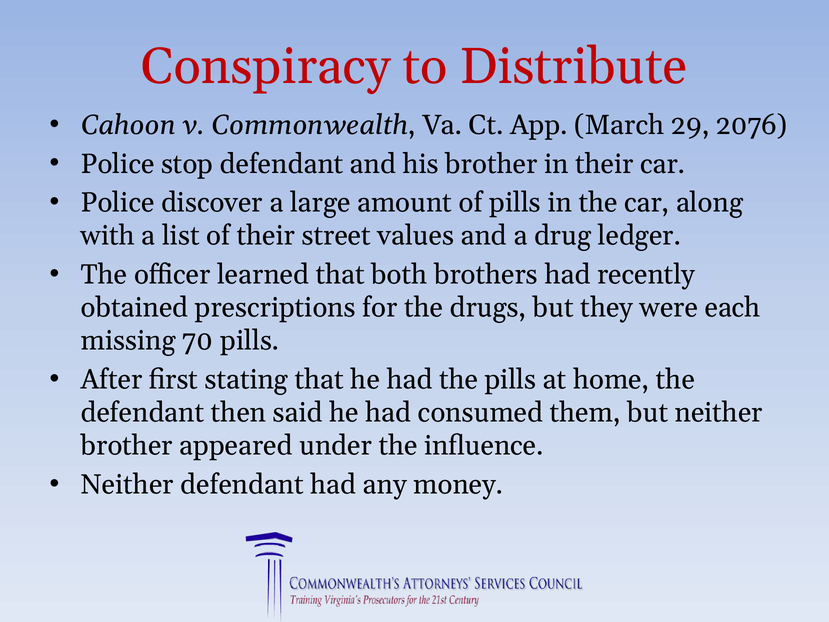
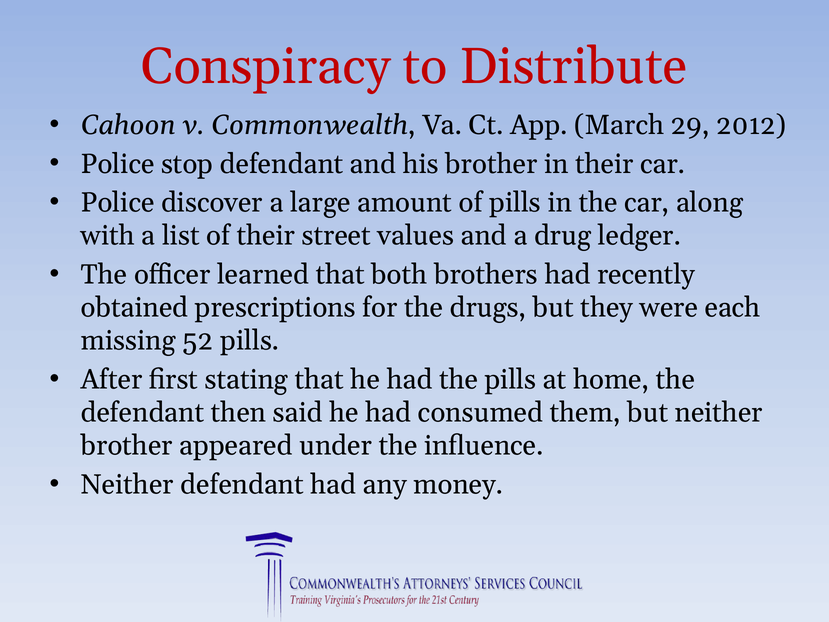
2076: 2076 -> 2012
70: 70 -> 52
